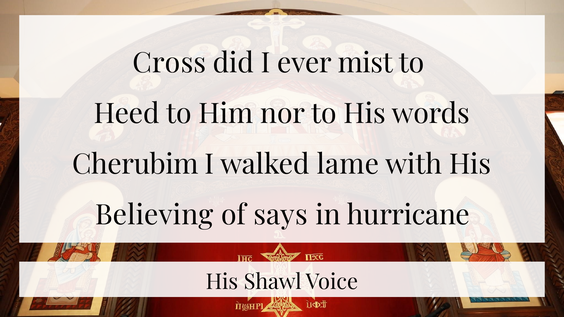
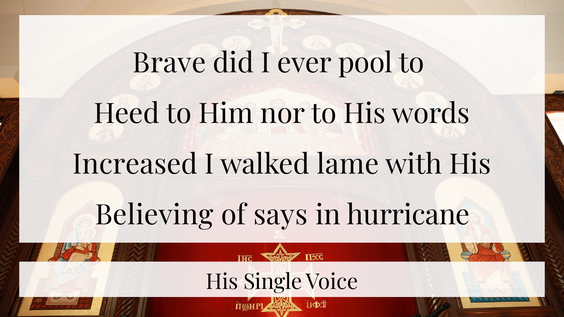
Cross: Cross -> Brave
mist: mist -> pool
Cherubim: Cherubim -> Increased
Shawl: Shawl -> Single
